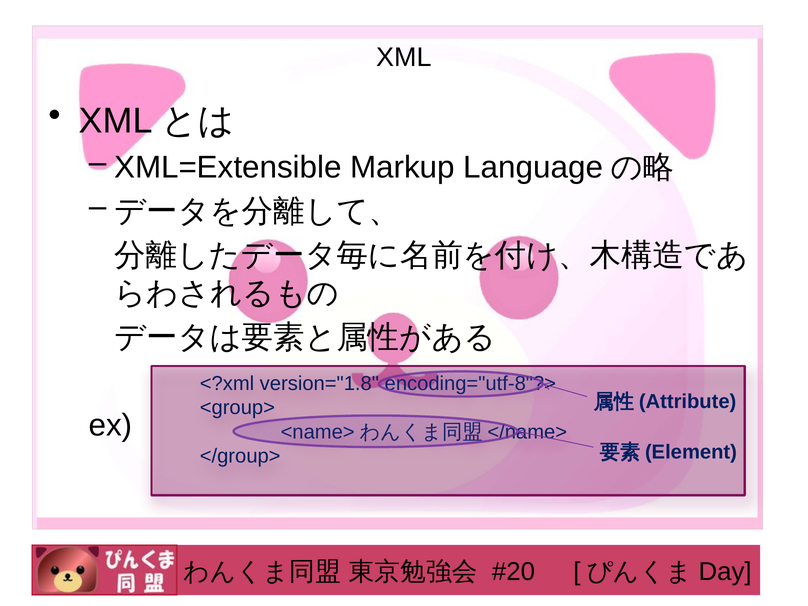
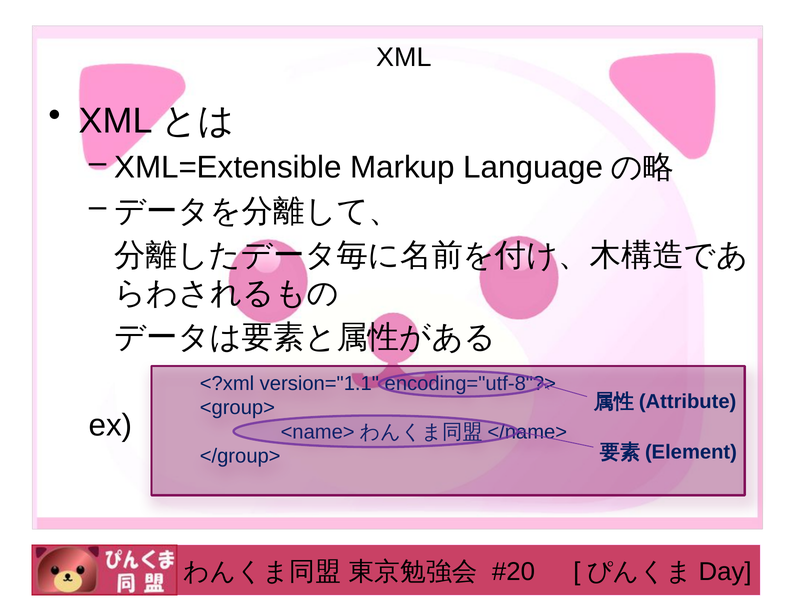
version="1.8: version="1.8 -> version="1.1
